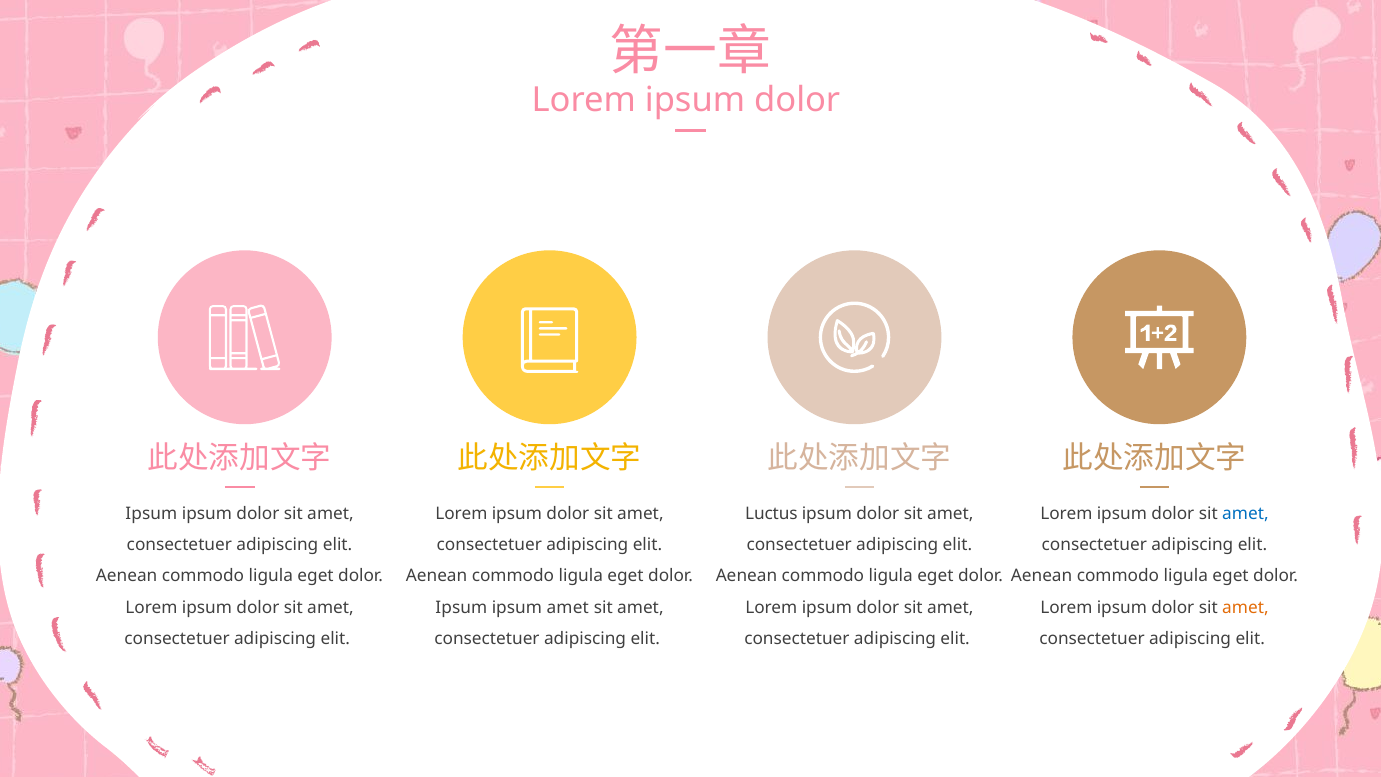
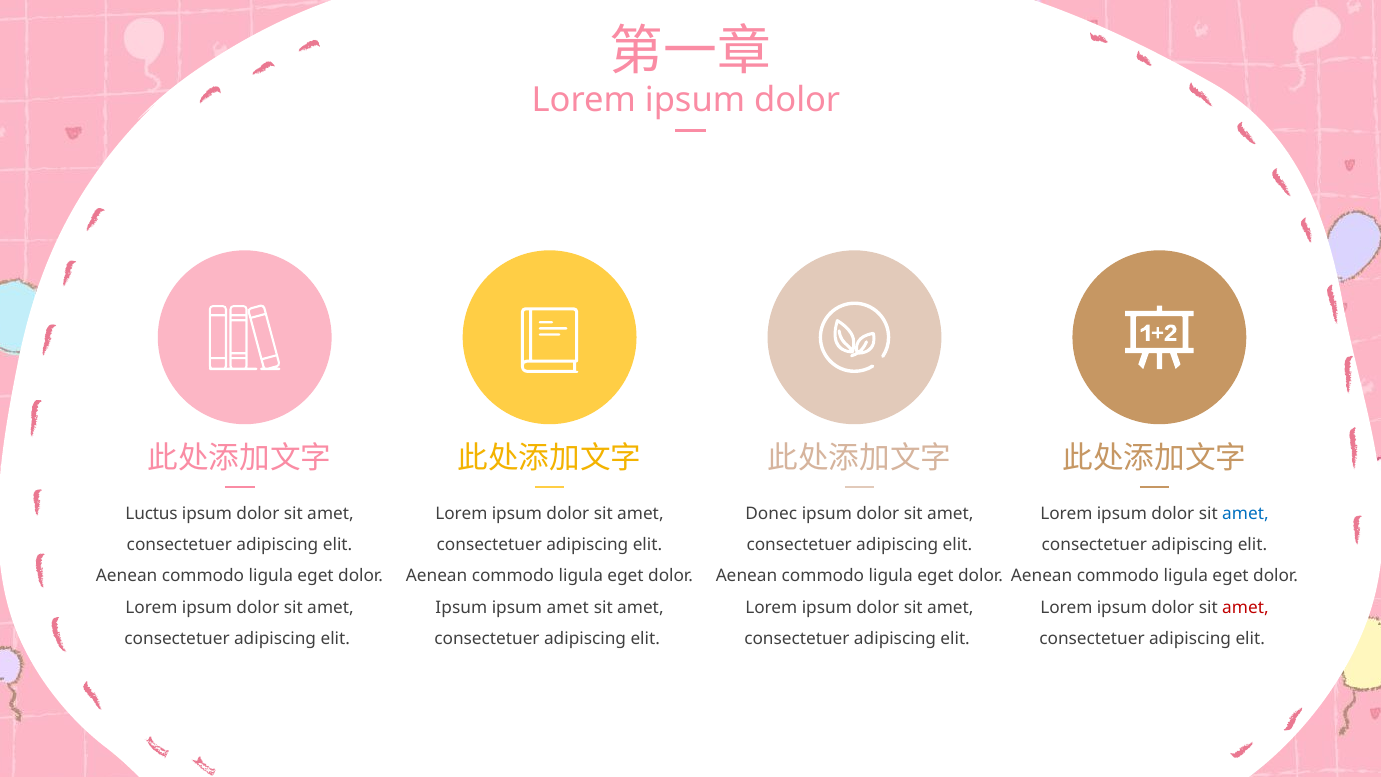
Ipsum at (151, 514): Ipsum -> Luctus
Luctus: Luctus -> Donec
amet at (1245, 607) colour: orange -> red
